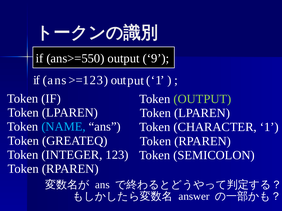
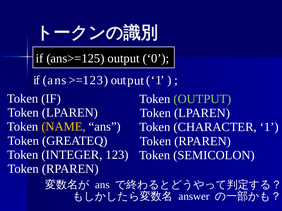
ans>=550: ans>=550 -> ans>=125
9: 9 -> 0
NAME colour: light blue -> yellow
